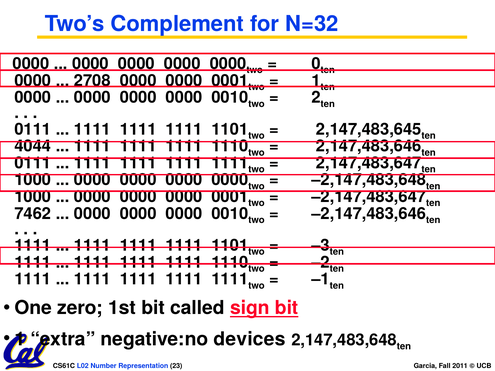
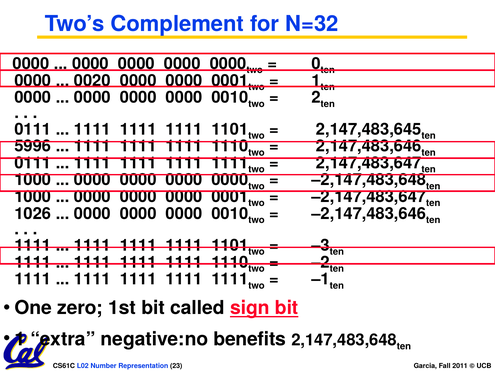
2708: 2708 -> 0020
4044: 4044 -> 5996
7462: 7462 -> 1026
devices: devices -> benefits
